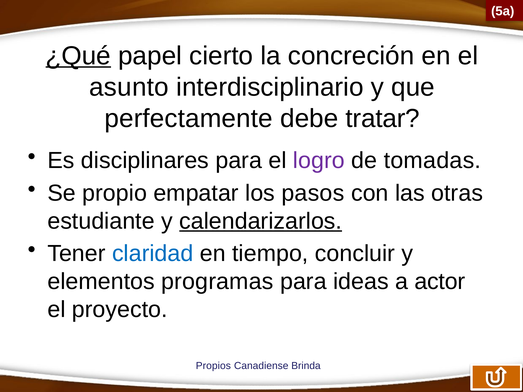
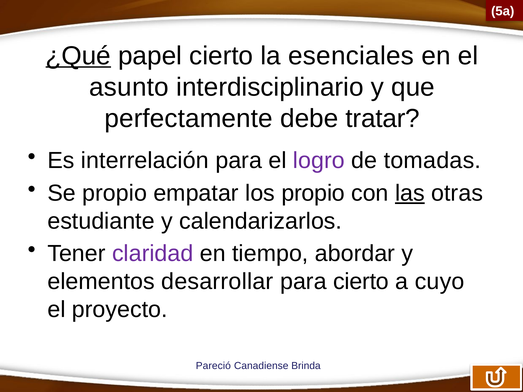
concreción: concreción -> esenciales
disciplinares: disciplinares -> interrelación
los pasos: pasos -> propio
las underline: none -> present
calendarizarlos underline: present -> none
claridad colour: blue -> purple
concluir: concluir -> abordar
programas: programas -> desarrollar
para ideas: ideas -> cierto
actor: actor -> cuyo
Propios: Propios -> Pareció
